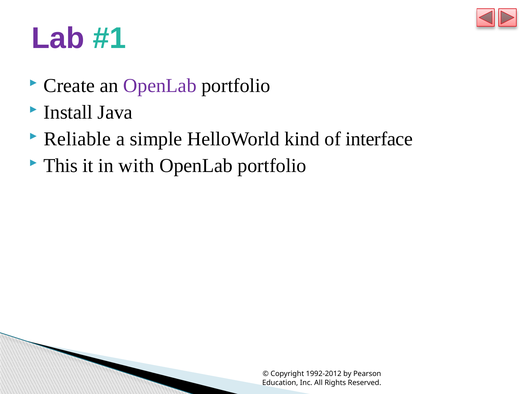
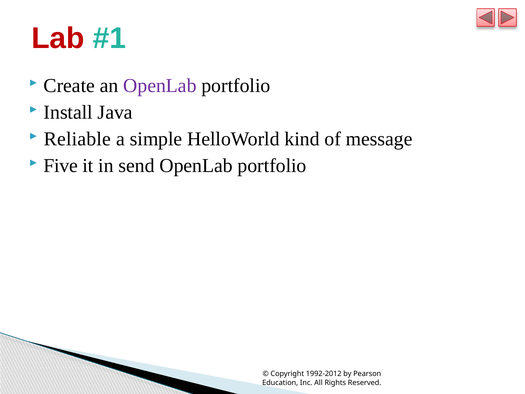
Lab colour: purple -> red
interface: interface -> message
This: This -> Five
with: with -> send
